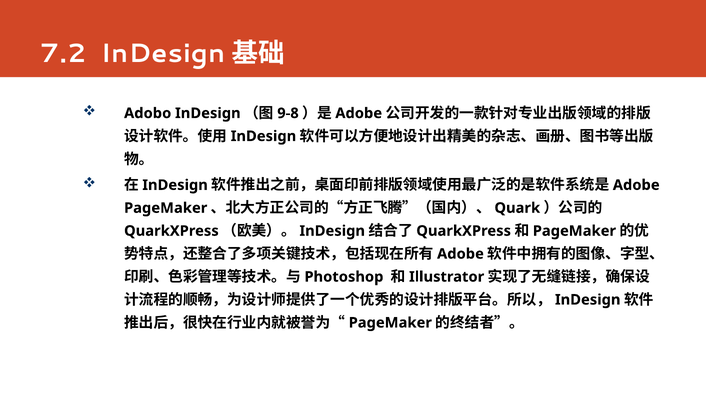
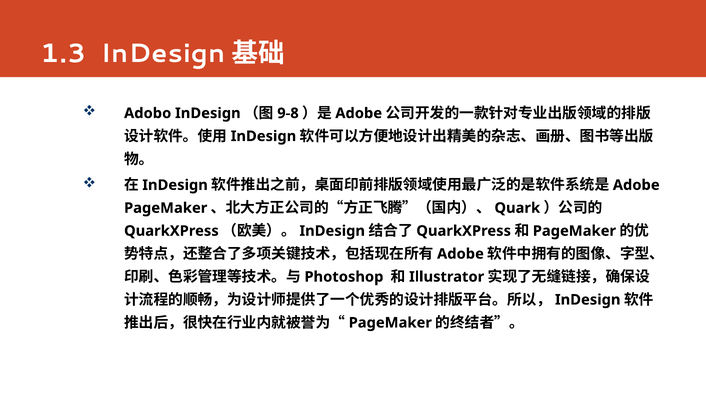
7.2: 7.2 -> 1.3
